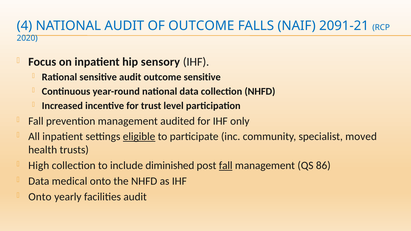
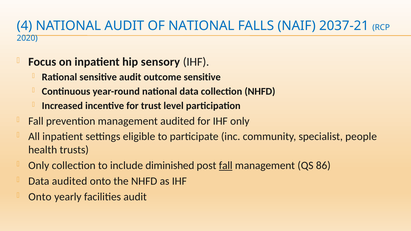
OF OUTCOME: OUTCOME -> NATIONAL
2091-21: 2091-21 -> 2037-21
eligible underline: present -> none
moved: moved -> people
High at (39, 166): High -> Only
Data medical: medical -> audited
